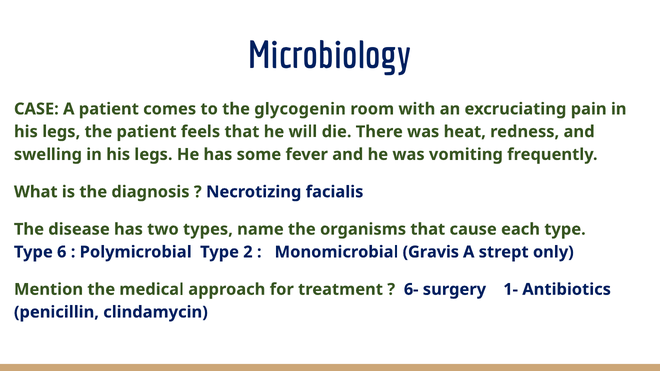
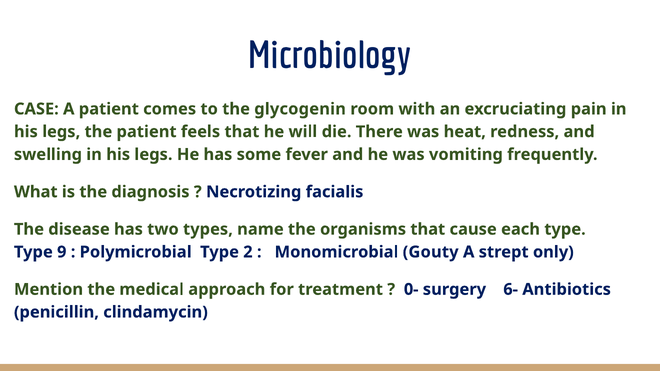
6: 6 -> 9
Gravis: Gravis -> Gouty
6-: 6- -> 0-
1-: 1- -> 6-
